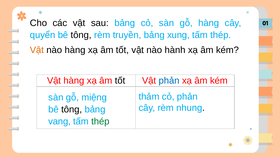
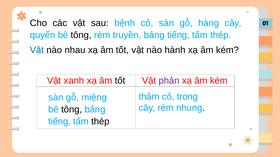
sau bảng: bảng -> bệnh
xung at (178, 35): xung -> tiếng
Vật at (37, 50) colour: orange -> blue
nào hàng: hàng -> nhau
Vật hàng: hàng -> xanh
phản at (169, 81) colour: blue -> purple
cỏ phản: phản -> trong
vang at (60, 122): vang -> tiếng
thép at (100, 122) colour: green -> black
